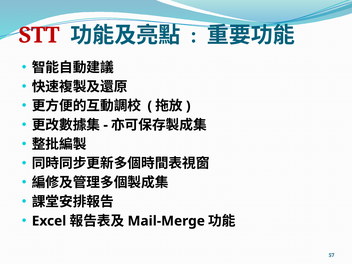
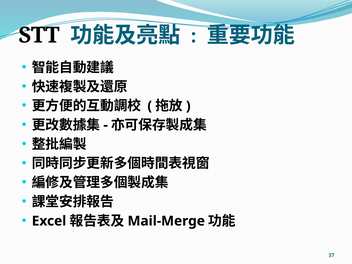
STT colour: red -> black
